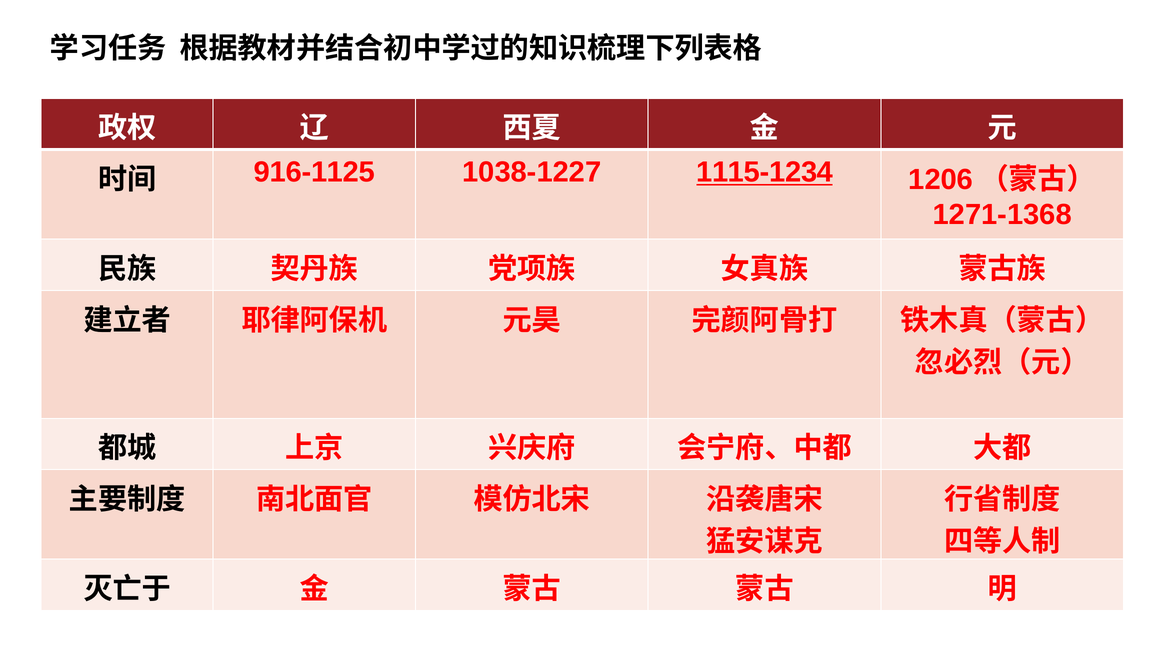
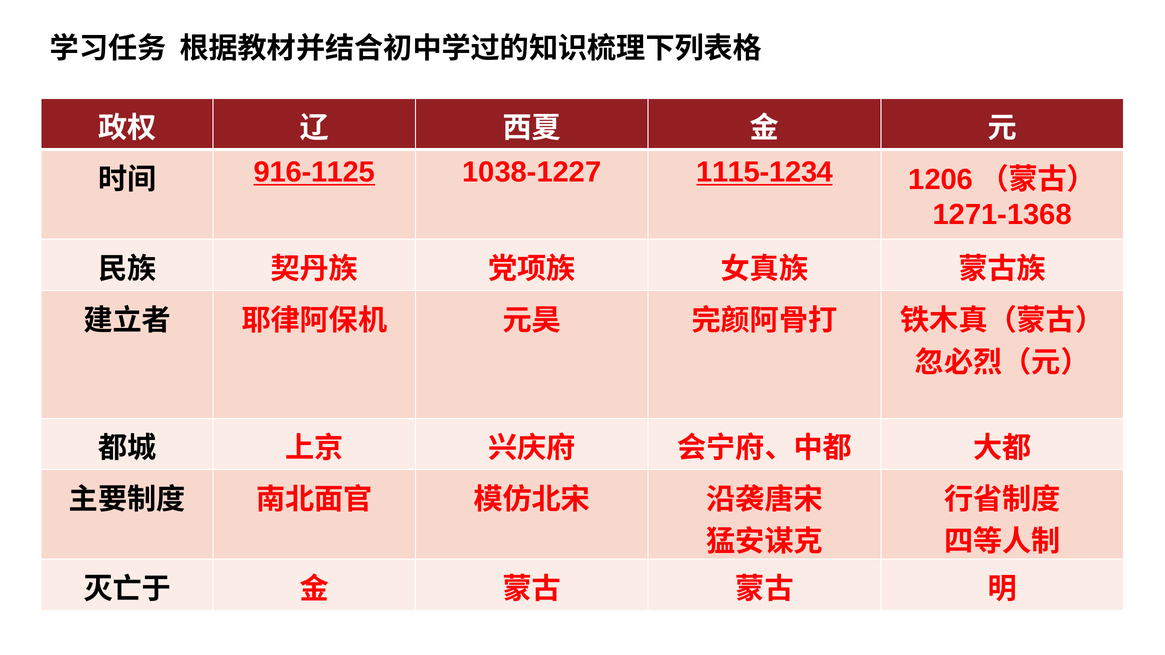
916-1125 underline: none -> present
